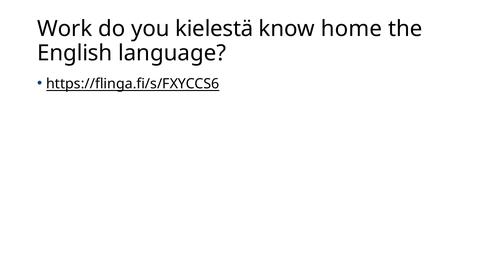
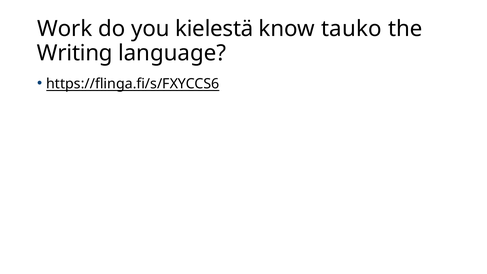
home: home -> tauko
English: English -> Writing
